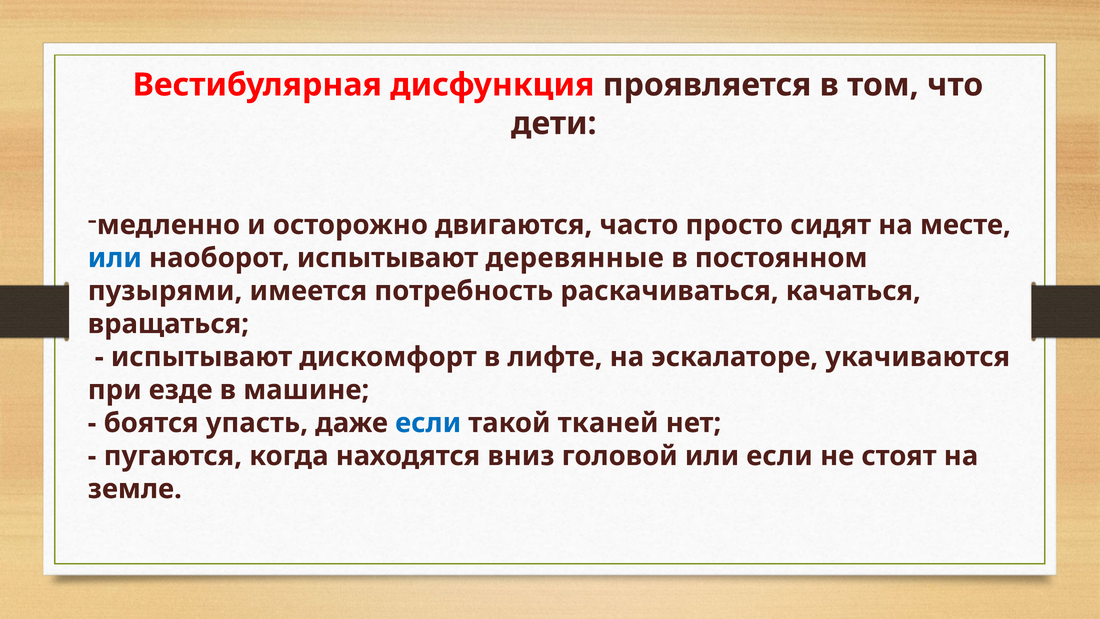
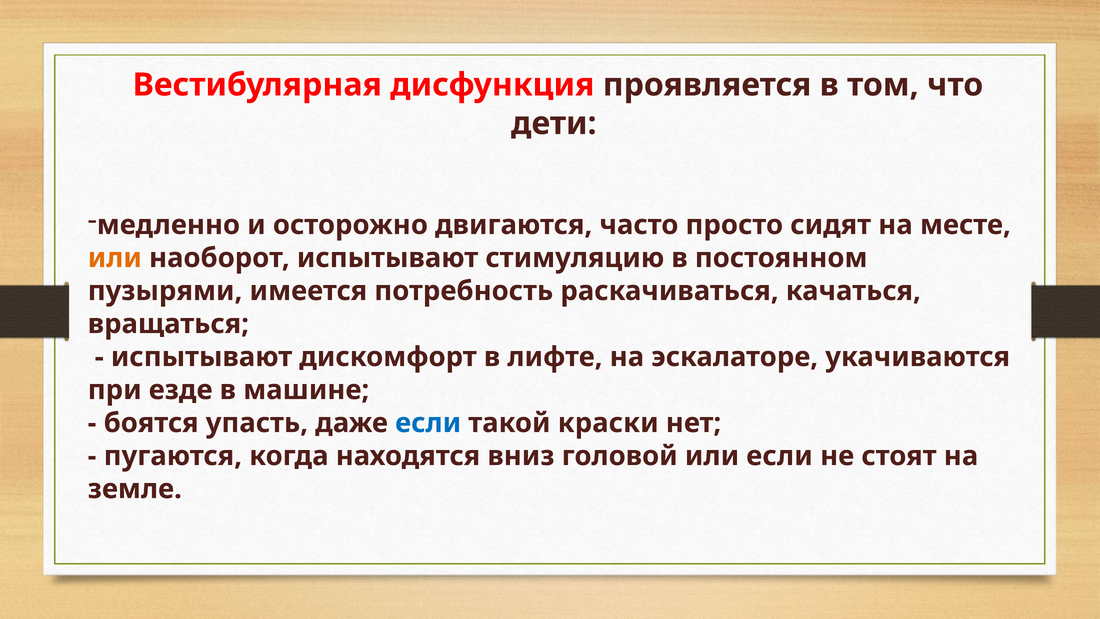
или at (115, 258) colour: blue -> orange
деревянные: деревянные -> стимуляцию
тканей: тканей -> краски
